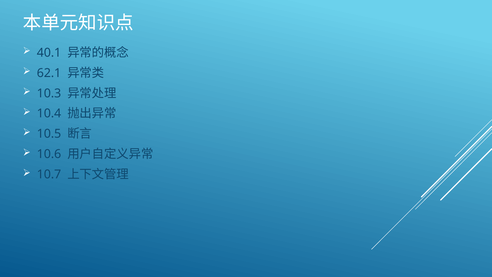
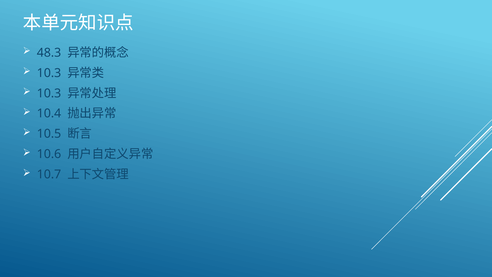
40.1: 40.1 -> 48.3
62.1 at (49, 73): 62.1 -> 10.3
